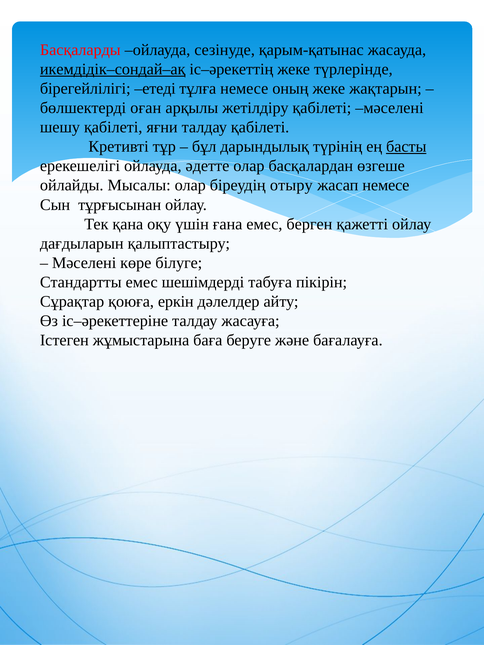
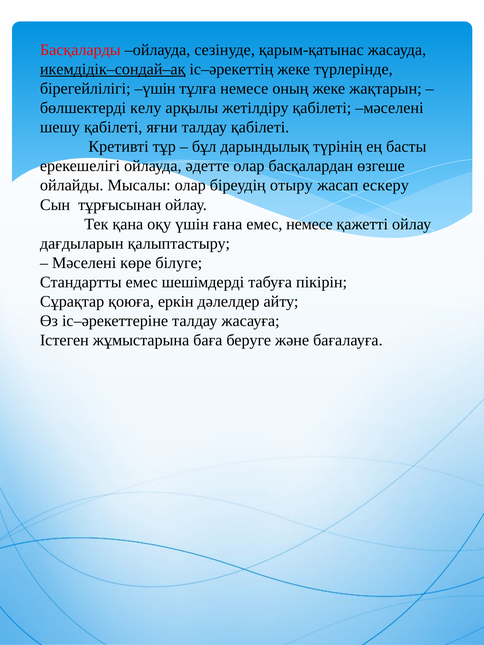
бірегейлілігі етеді: етеді -> үшін
оған: оған -> келу
басты underline: present -> none
жасап немесе: немесе -> ескеру
емес берген: берген -> немесе
